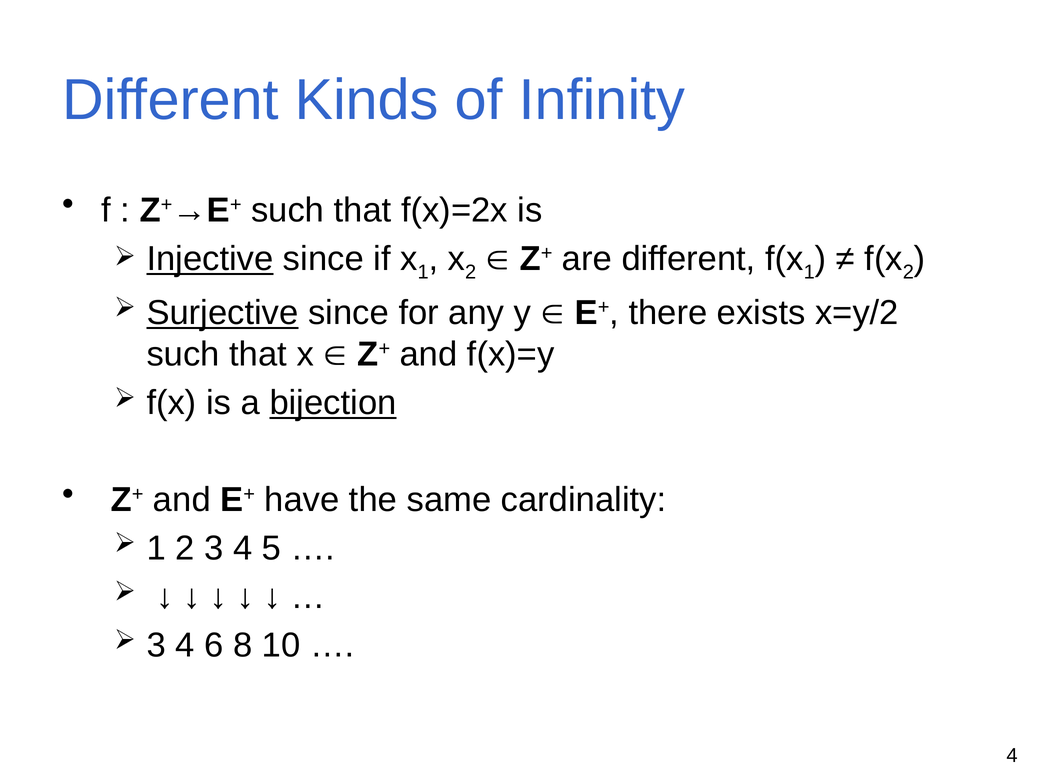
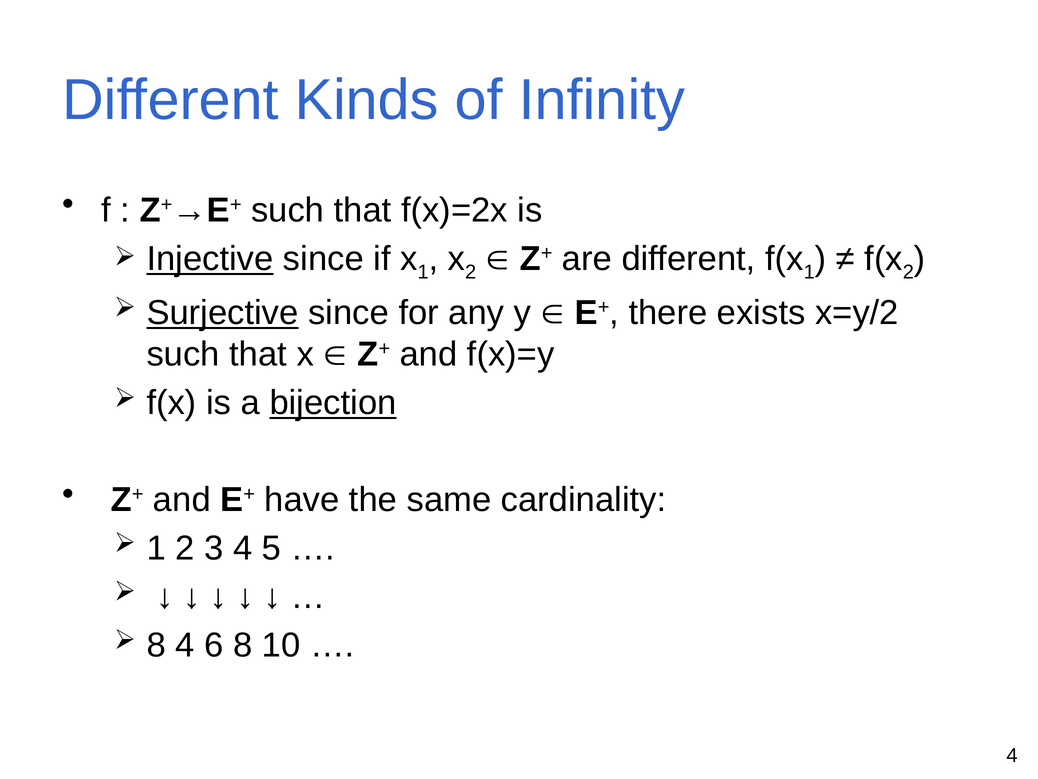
3 at (156, 645): 3 -> 8
